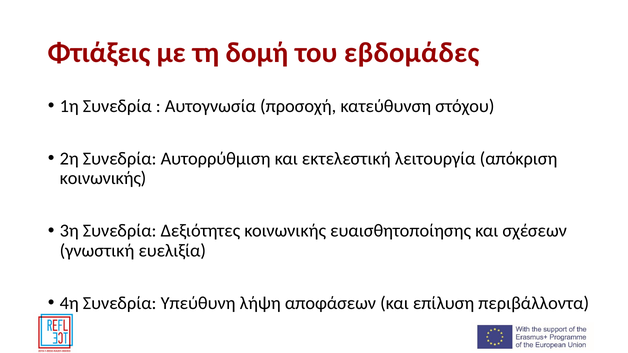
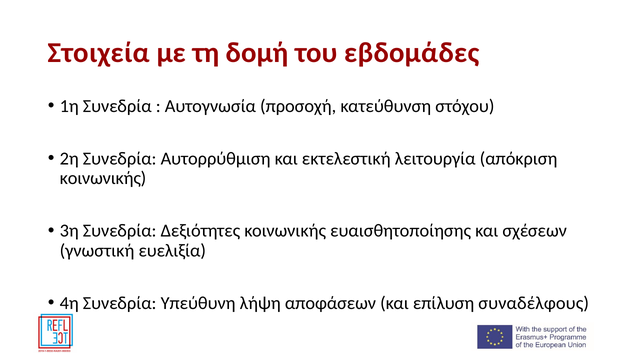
Φτιάξεις: Φτιάξεις -> Στοιχεία
περιβάλλοντα: περιβάλλοντα -> συναδέλφους
